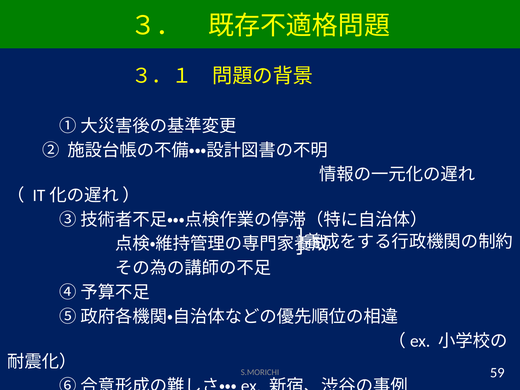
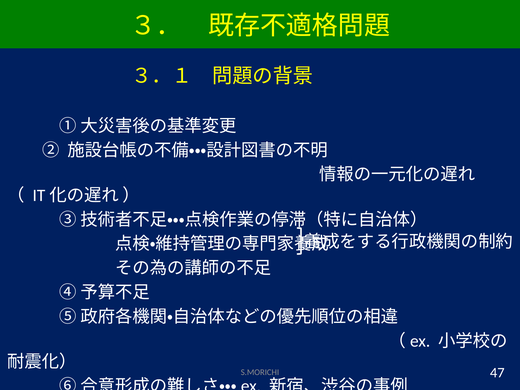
59: 59 -> 47
